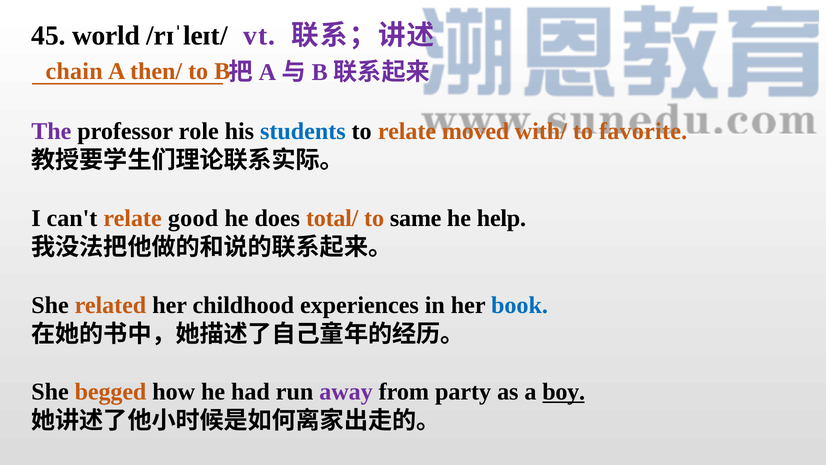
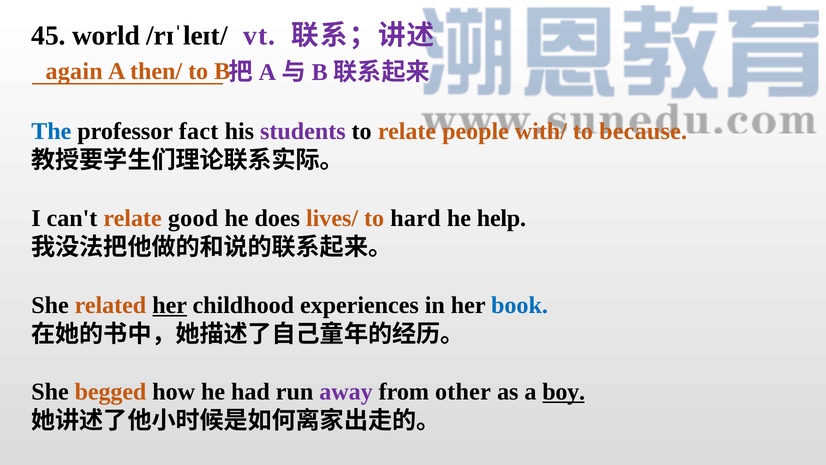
chain: chain -> again
The colour: purple -> blue
role: role -> fact
students colour: blue -> purple
moved: moved -> people
favorite: favorite -> because
total/: total/ -> lives/
same: same -> hard
her at (170, 305) underline: none -> present
party: party -> other
